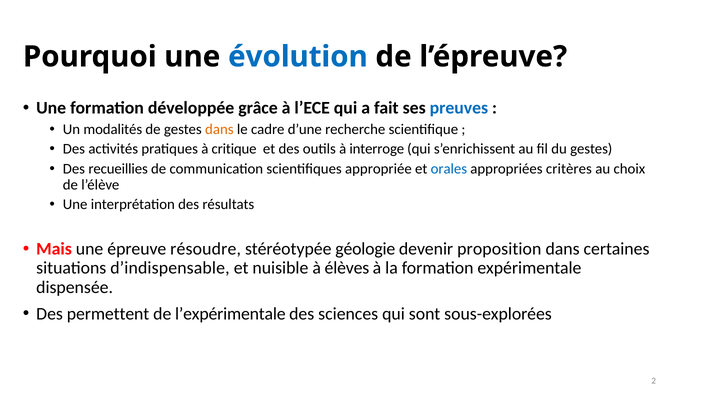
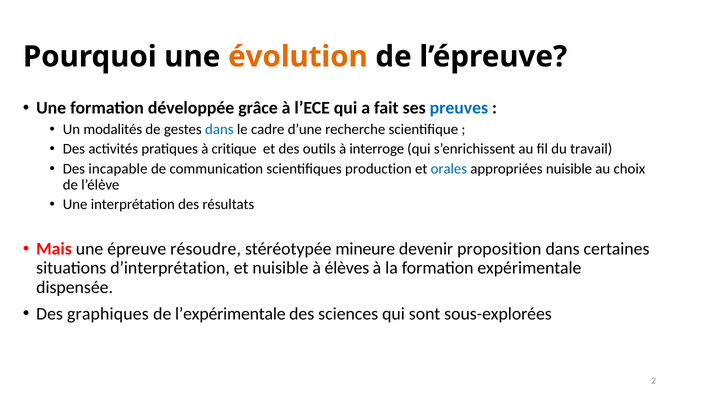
évolution colour: blue -> orange
dans at (219, 130) colour: orange -> blue
du gestes: gestes -> travail
recueillies: recueillies -> incapable
appropriée: appropriée -> production
appropriées critères: critères -> nuisible
géologie: géologie -> mineure
d’indispensable: d’indispensable -> d’interprétation
permettent: permettent -> graphiques
